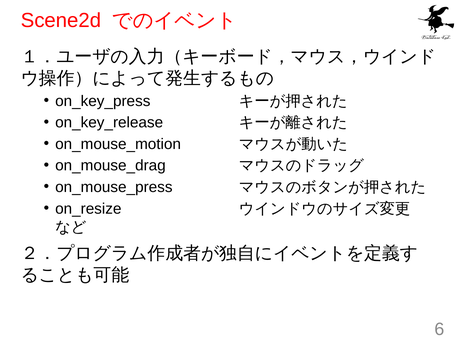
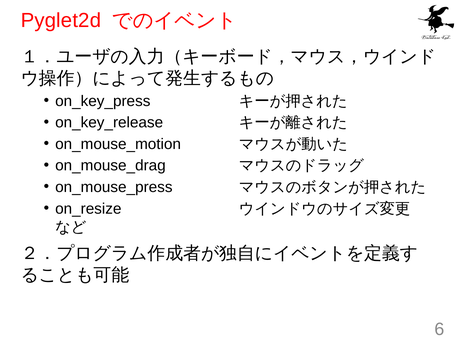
Scene2d: Scene2d -> Pyglet2d
